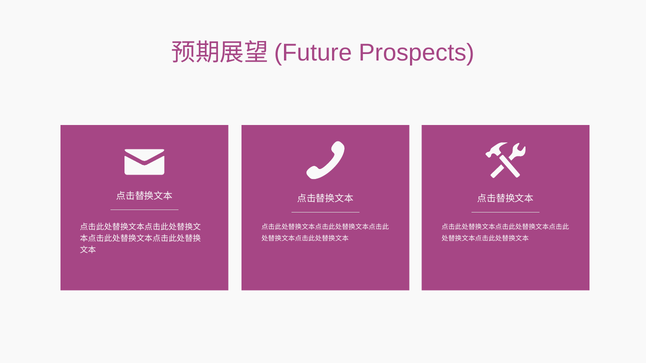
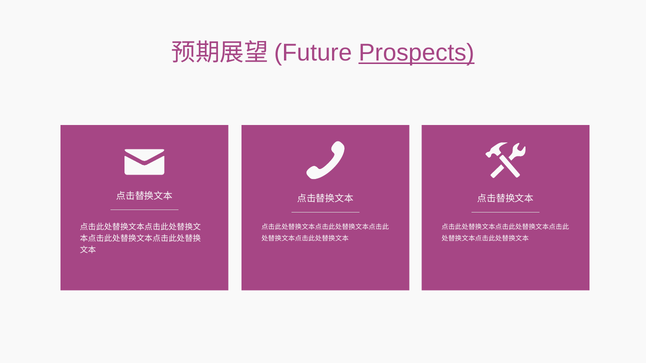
Prospects underline: none -> present
